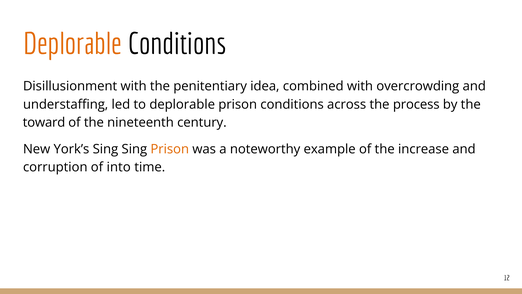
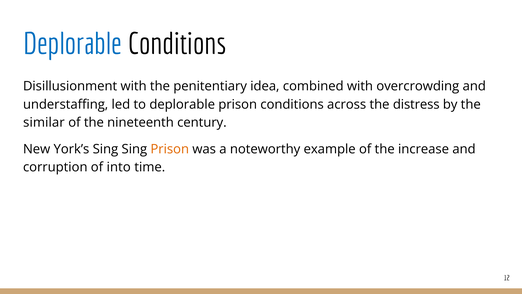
Deplorable at (73, 44) colour: orange -> blue
process: process -> distress
toward: toward -> similar
